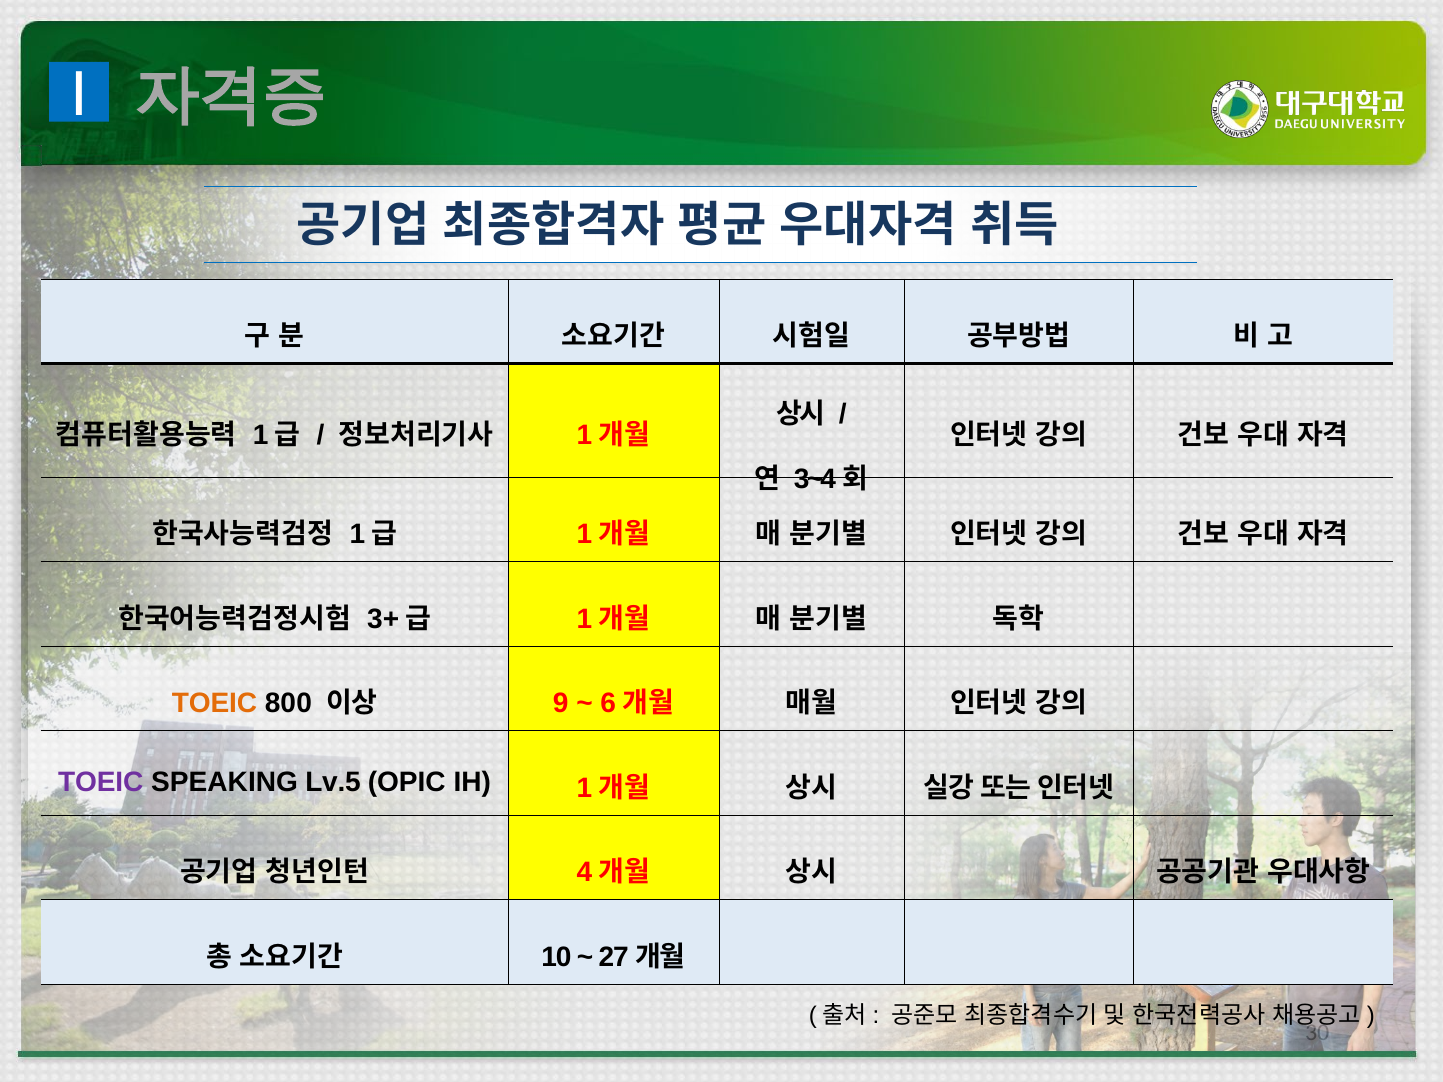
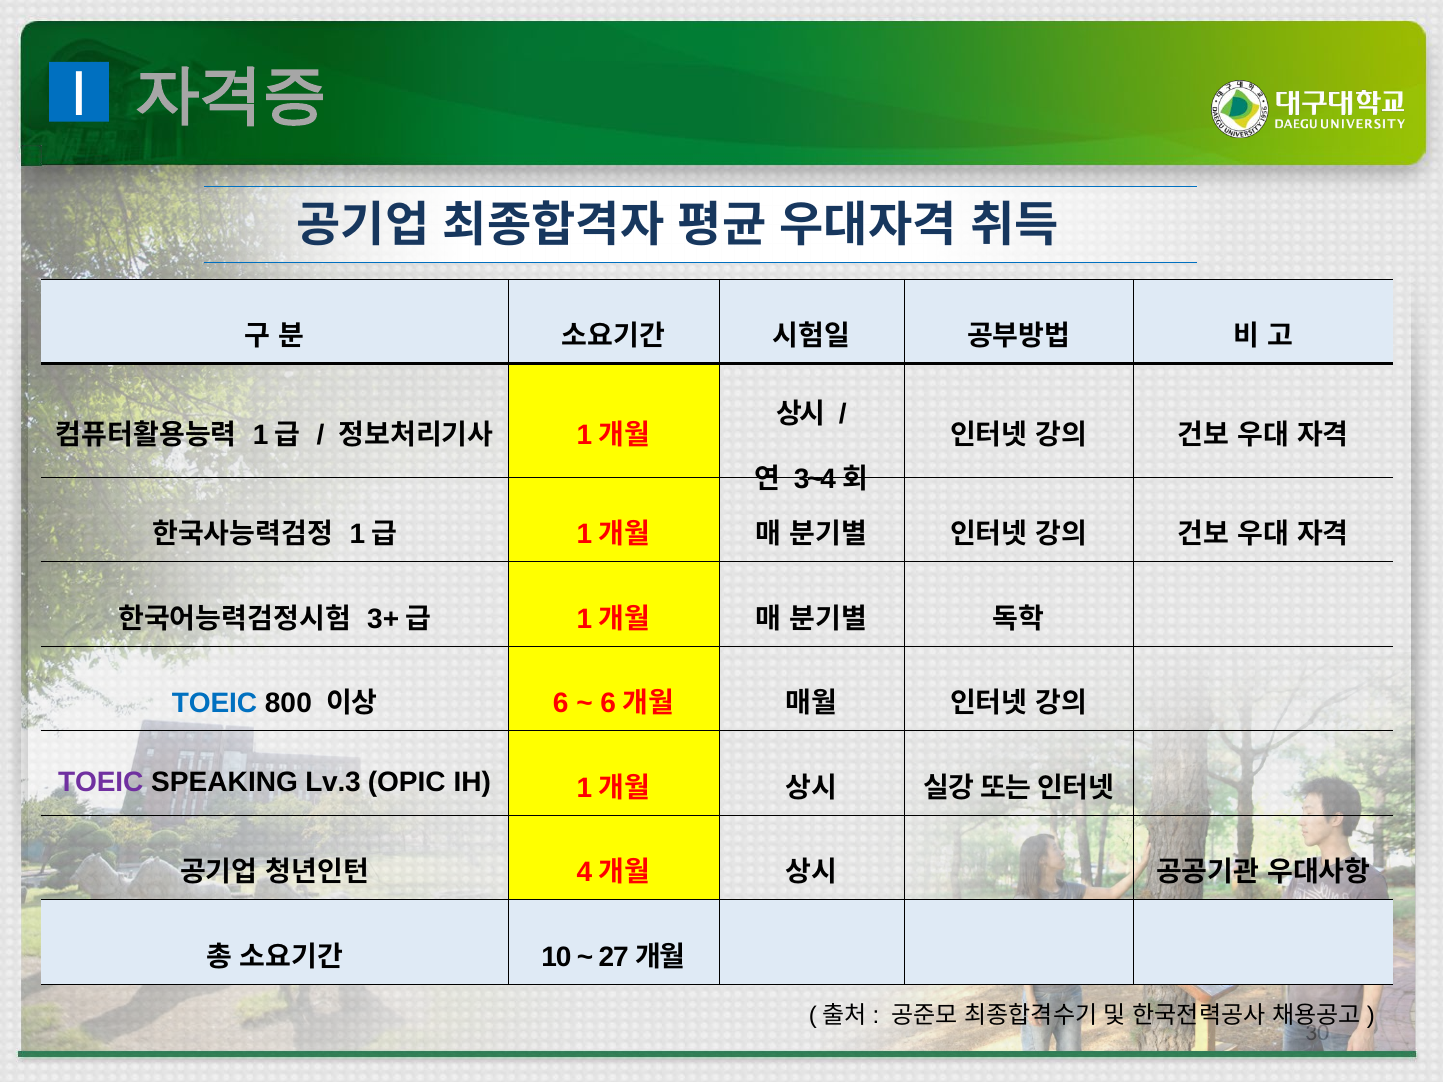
TOEIC at (214, 704) colour: orange -> blue
9: 9 -> 6
Lv.5: Lv.5 -> Lv.3
